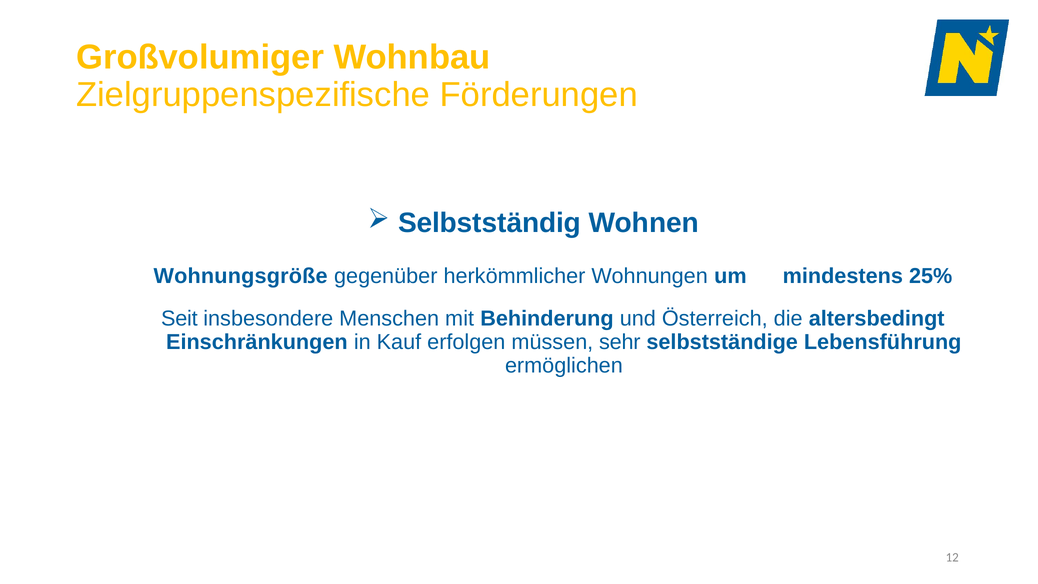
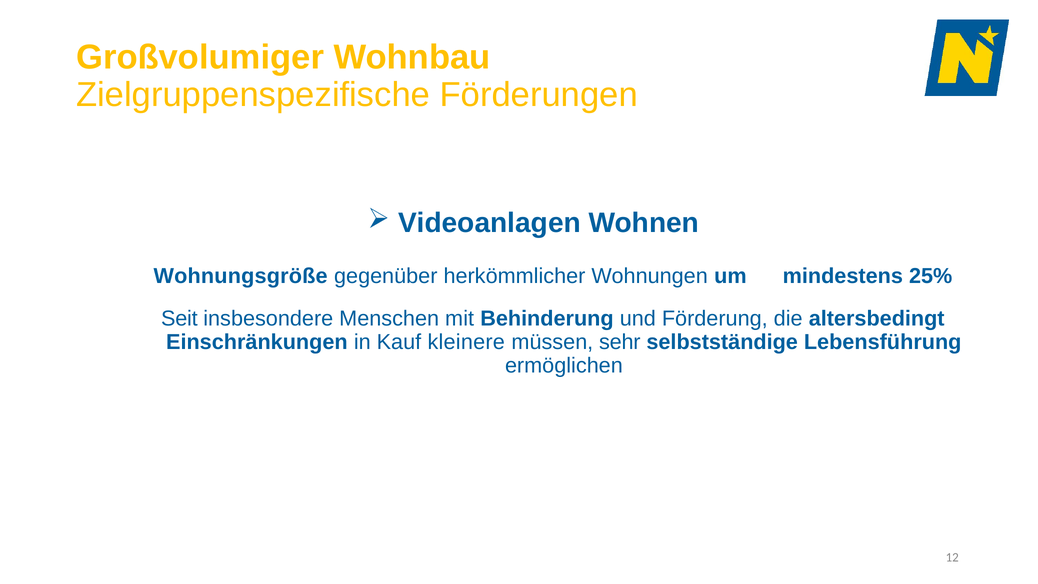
Selbstständig: Selbstständig -> Videoanlagen
Österreich: Österreich -> Förderung
erfolgen: erfolgen -> kleinere
